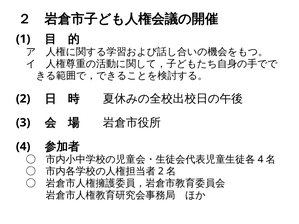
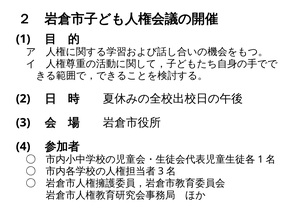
4 at (261, 159): 4 -> 1
2 at (161, 171): 2 -> 3
